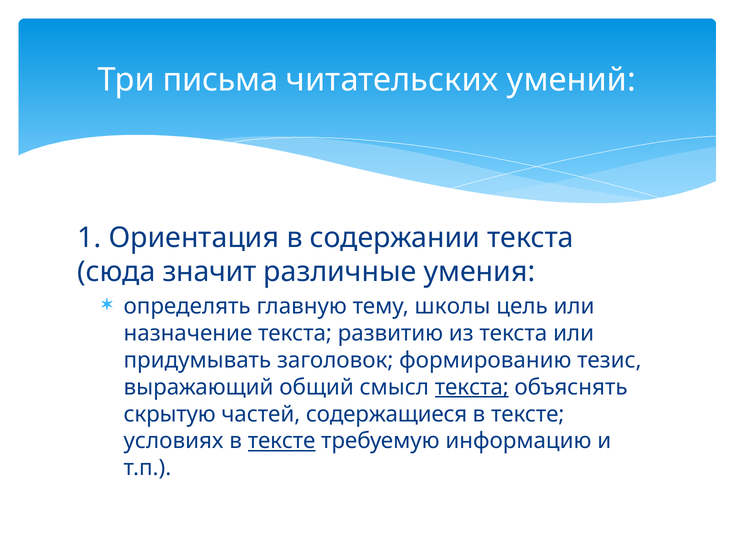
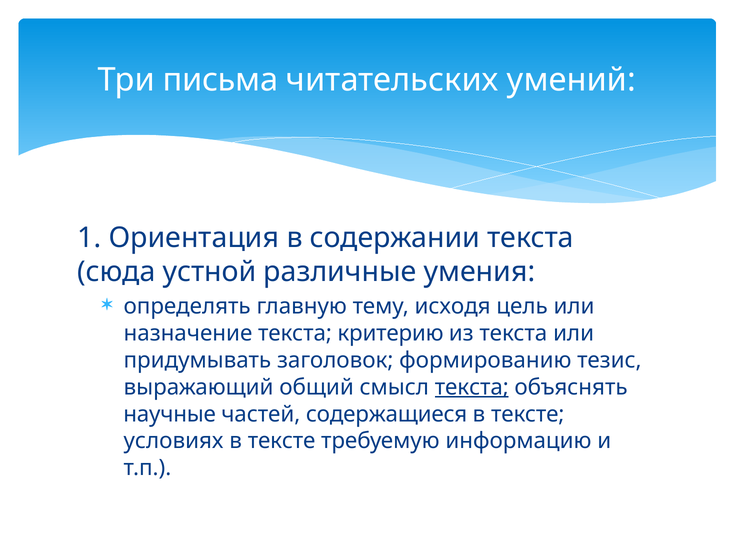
значит: значит -> устной
школы: школы -> исходя
развитию: развитию -> критерию
скрытую: скрытую -> научные
тексте at (282, 441) underline: present -> none
